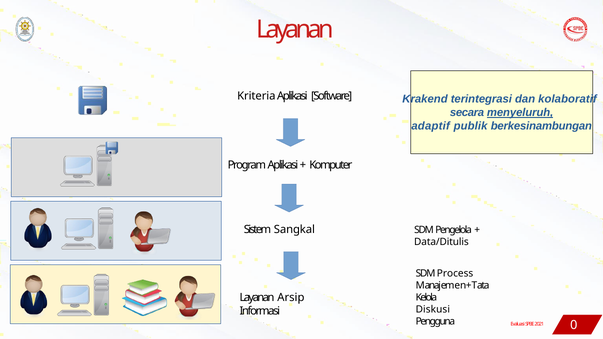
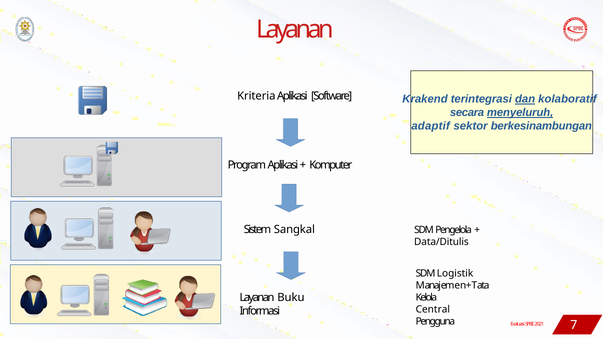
dan underline: none -> present
publik: publik -> sektor
Process: Process -> Logistik
Arsip: Arsip -> Buku
Diskusi: Diskusi -> Central
0: 0 -> 7
